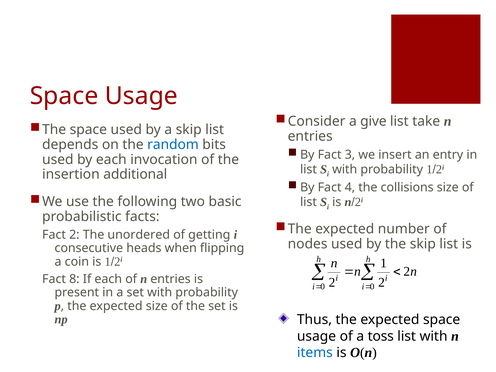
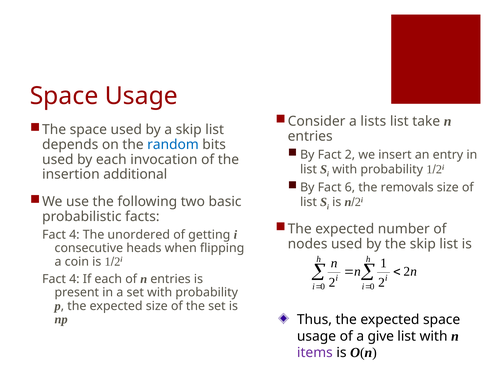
give: give -> lists
Fact 3: 3 -> 2
4: 4 -> 6
collisions: collisions -> removals
2 at (74, 235): 2 -> 4
8 at (74, 279): 8 -> 4
toss: toss -> give
items colour: blue -> purple
